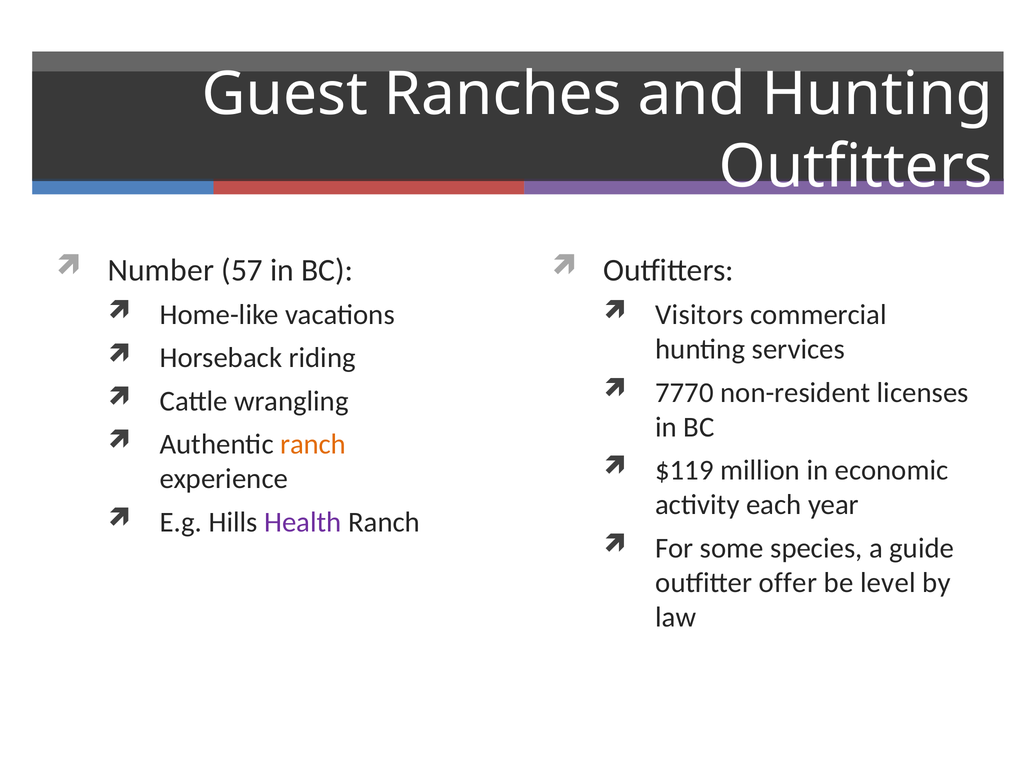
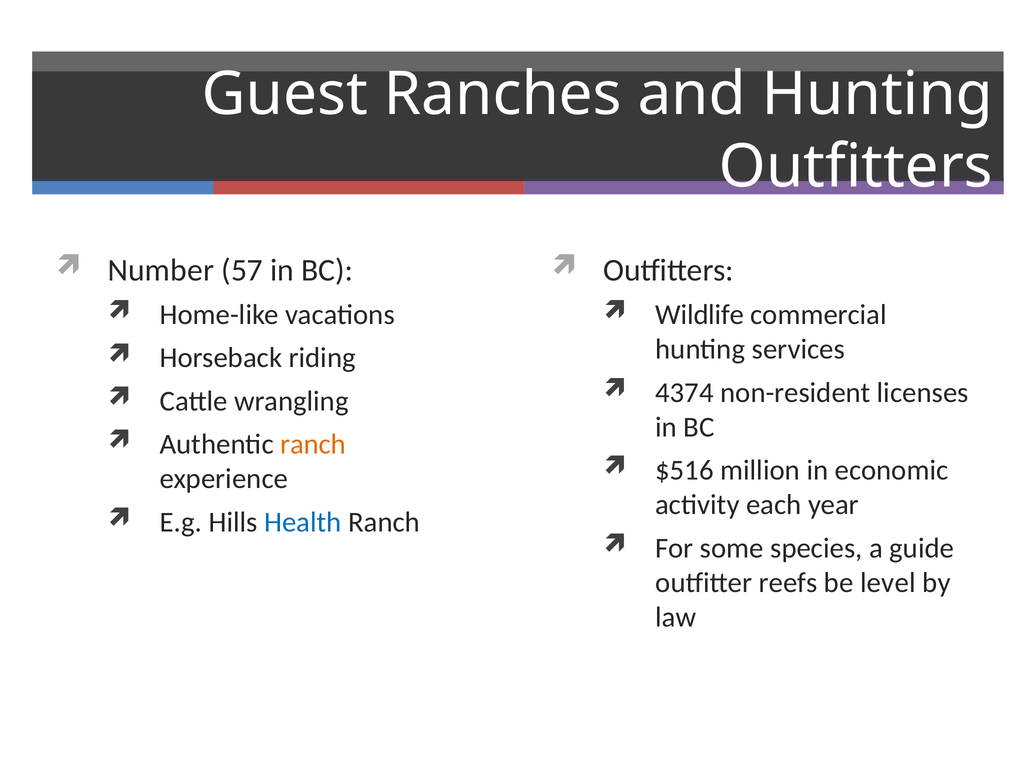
Visitors: Visitors -> Wildlife
7770: 7770 -> 4374
$119: $119 -> $516
Health colour: purple -> blue
offer: offer -> reefs
